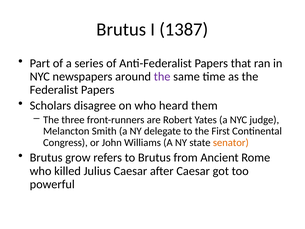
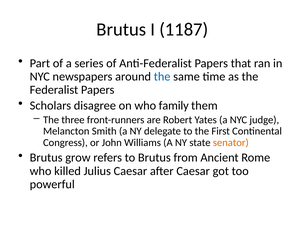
1387: 1387 -> 1187
the at (162, 76) colour: purple -> blue
heard: heard -> family
